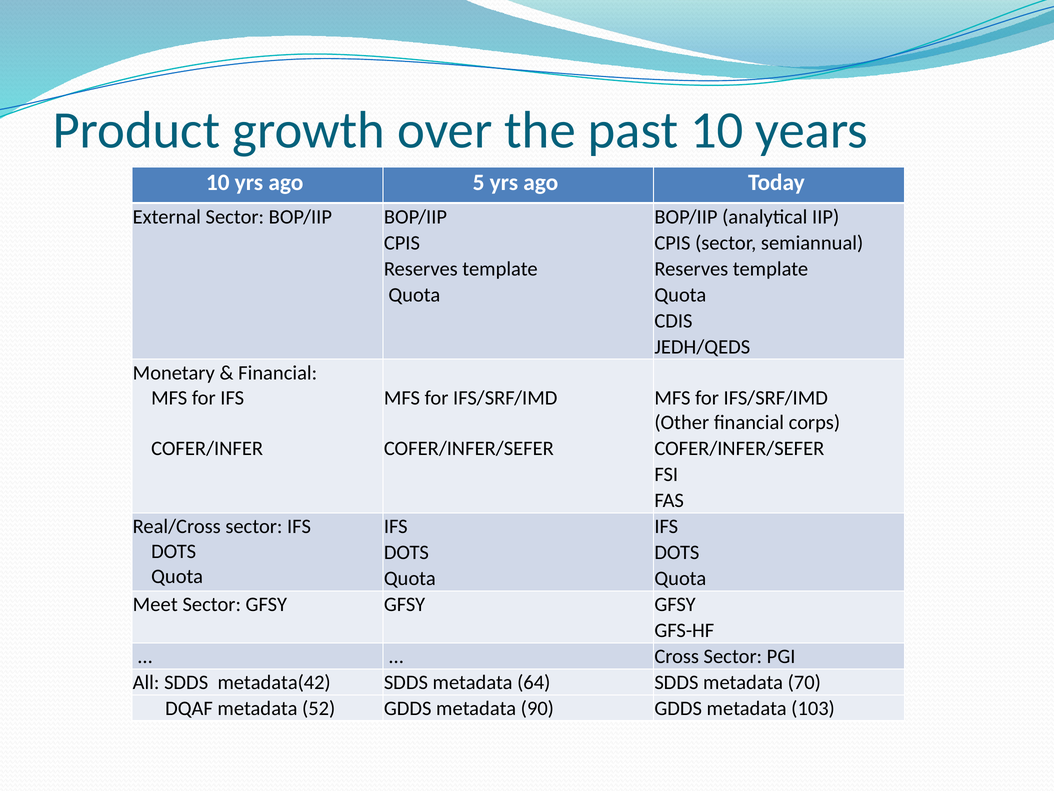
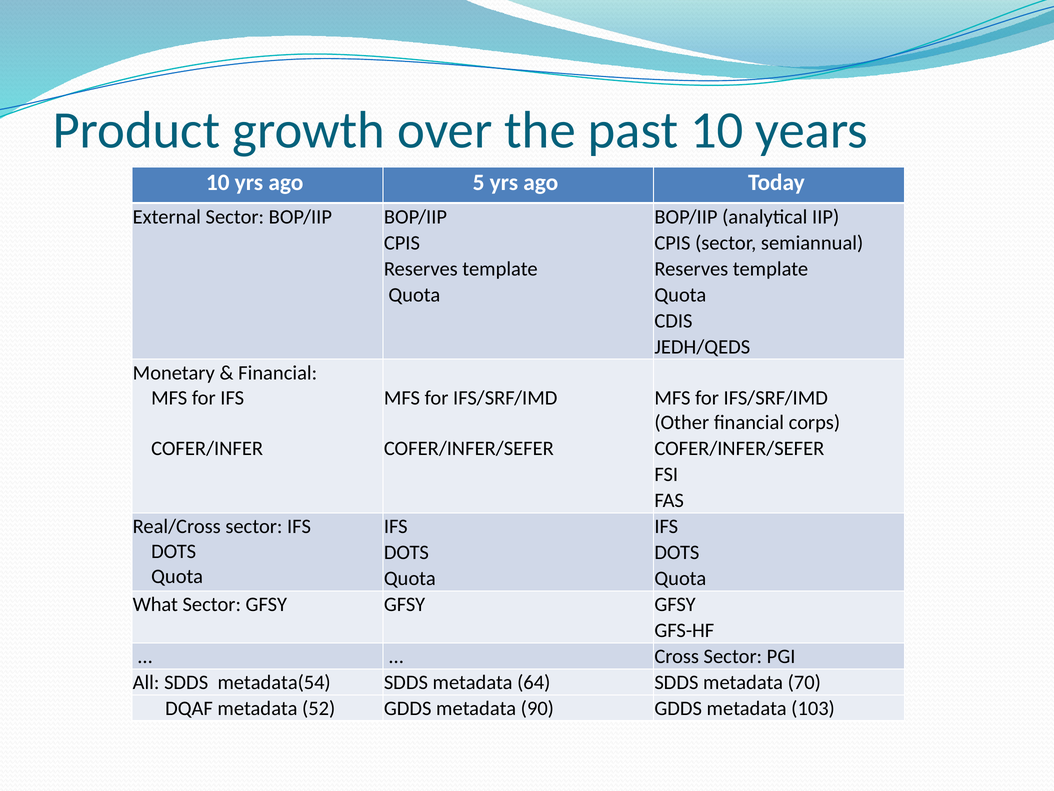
Meet: Meet -> What
metadata(42: metadata(42 -> metadata(54
